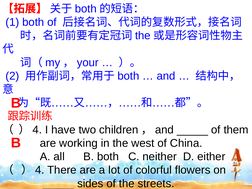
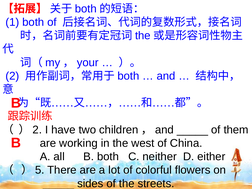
4 at (37, 130): 4 -> 2
4 at (40, 170): 4 -> 5
